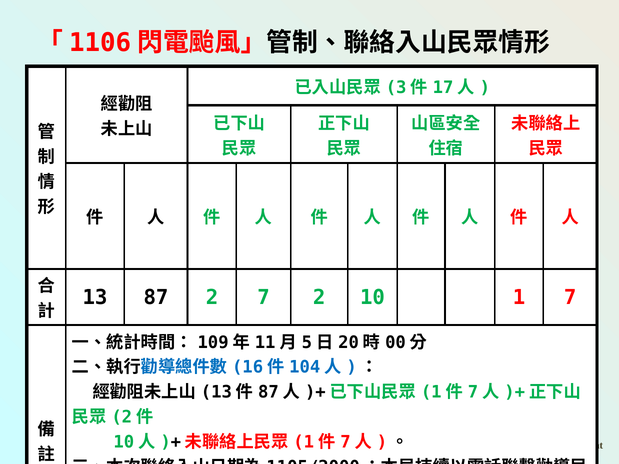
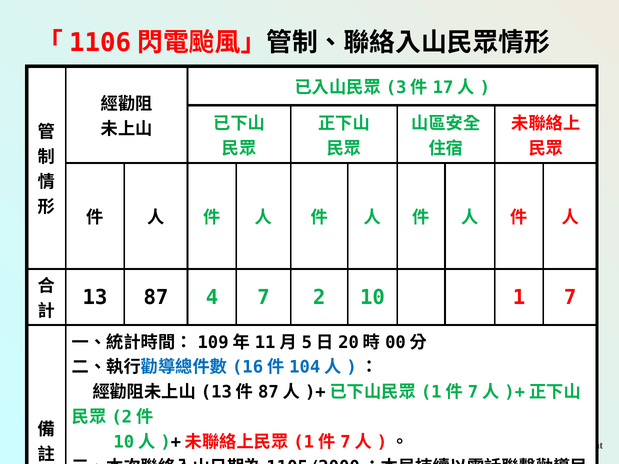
87 2: 2 -> 4
